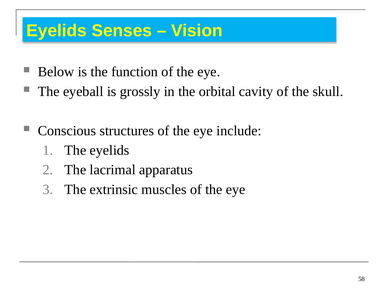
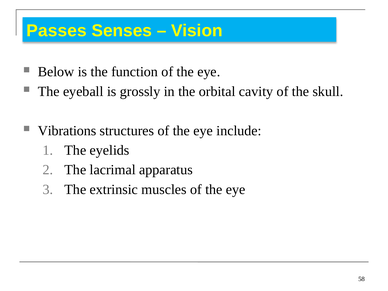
Eyelids at (57, 31): Eyelids -> Passes
Conscious: Conscious -> Vibrations
